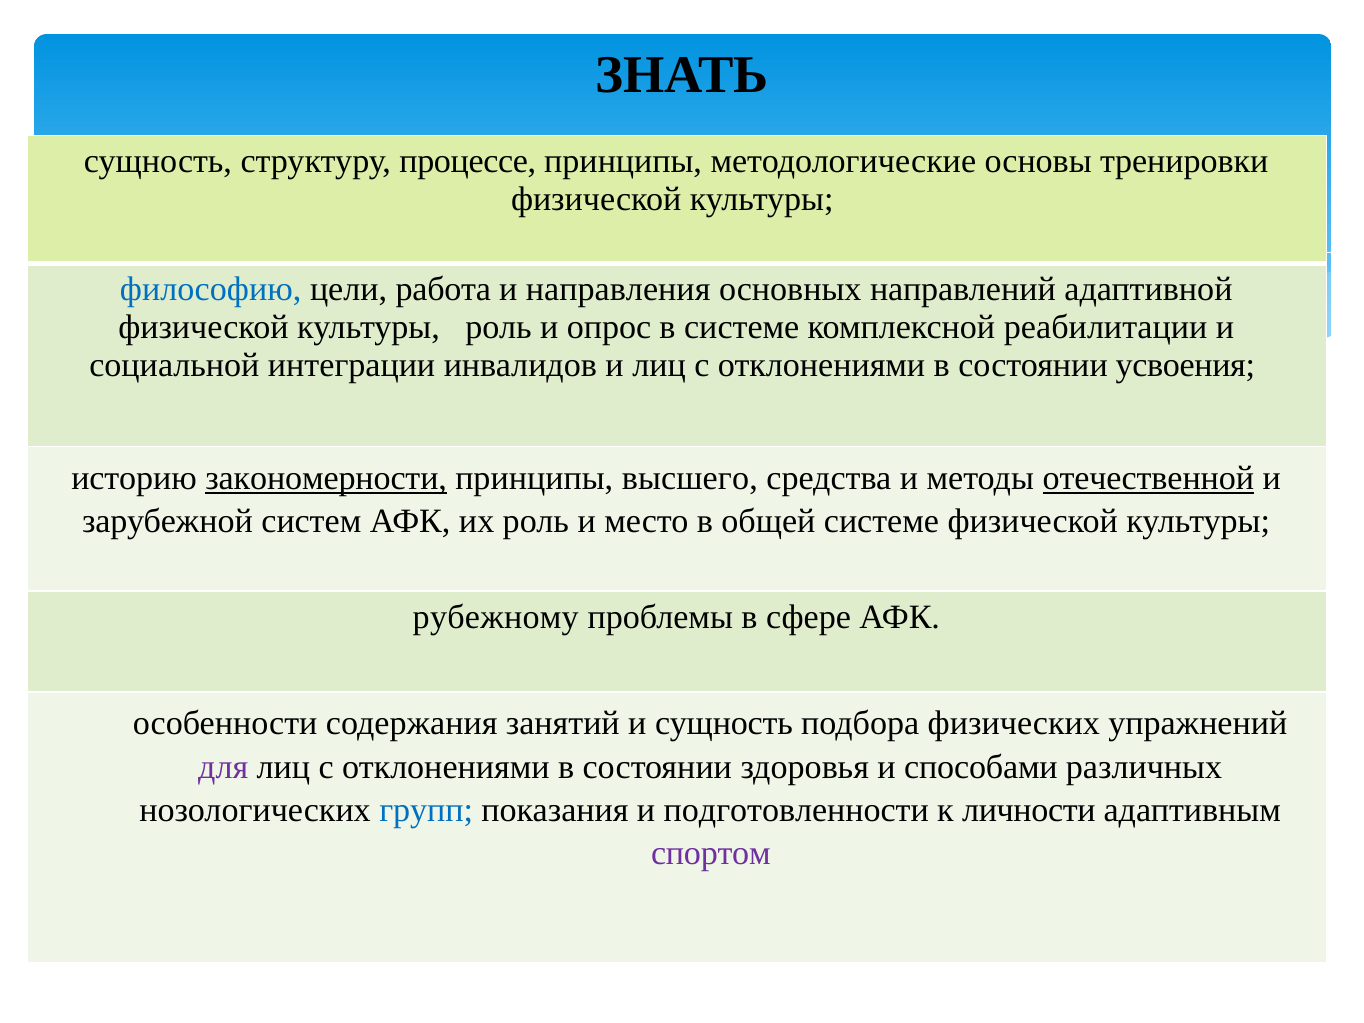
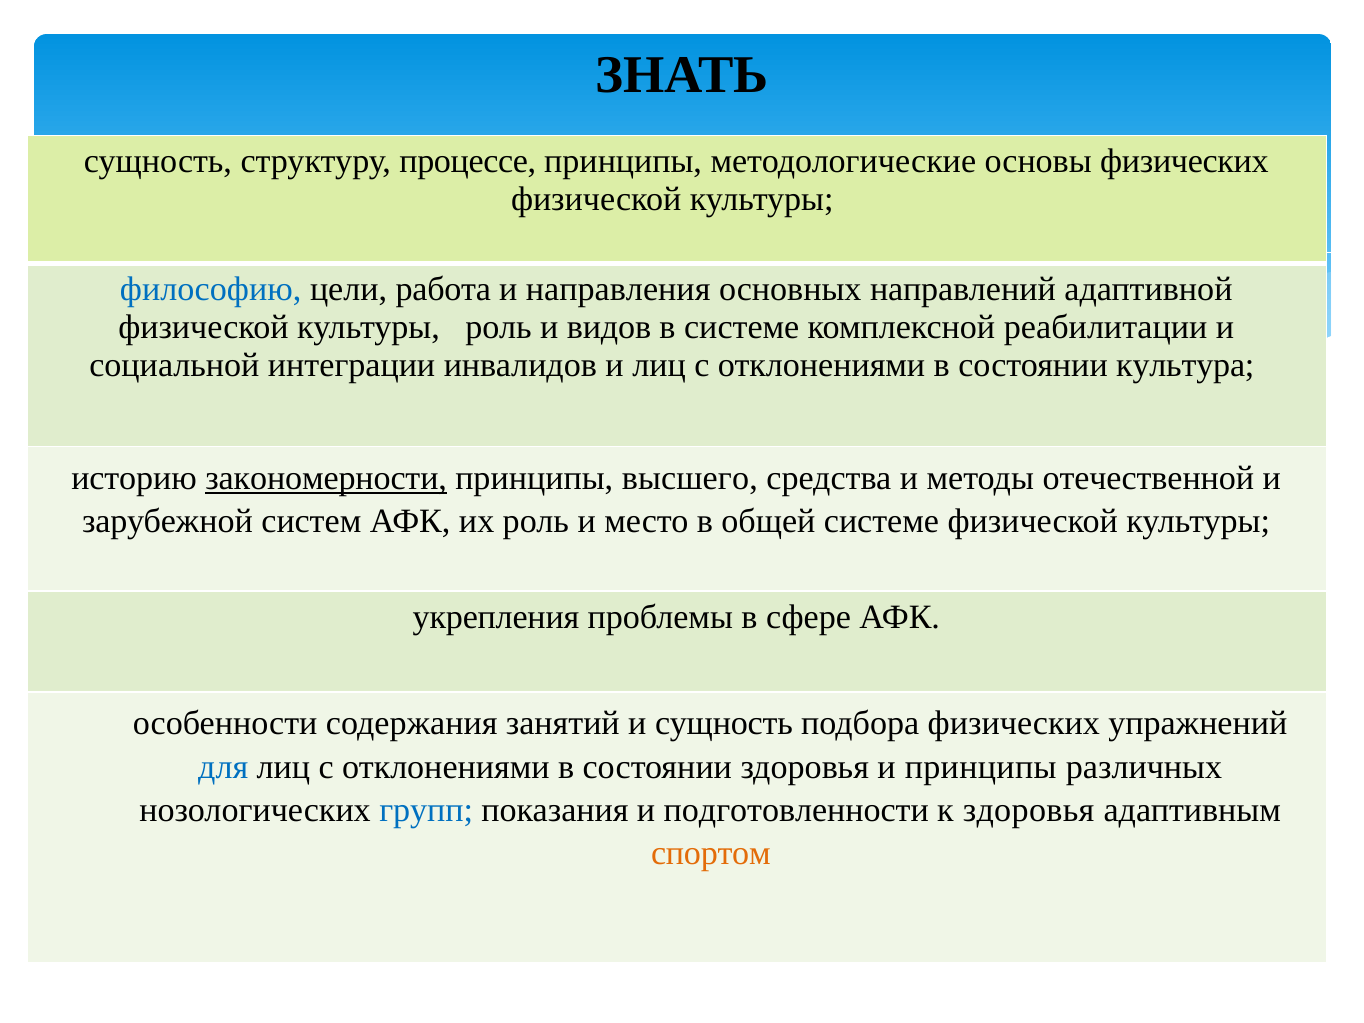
основы тренировки: тренировки -> физических
опрос: опрос -> видов
усвоения: усвоения -> культура
отечественной underline: present -> none
рубежному: рубежному -> укрепления
для colour: purple -> blue
и способами: способами -> принципы
к личности: личности -> здоровья
спортом colour: purple -> orange
